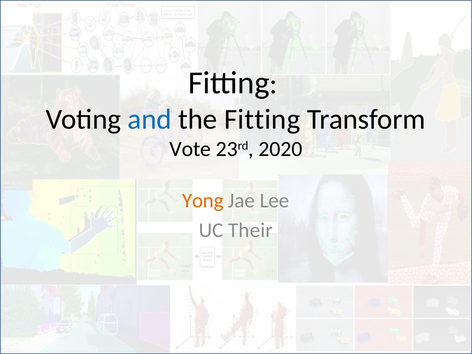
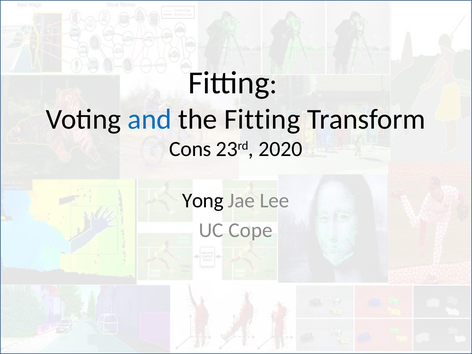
Vote: Vote -> Cons
Yong colour: orange -> black
Their: Their -> Cope
